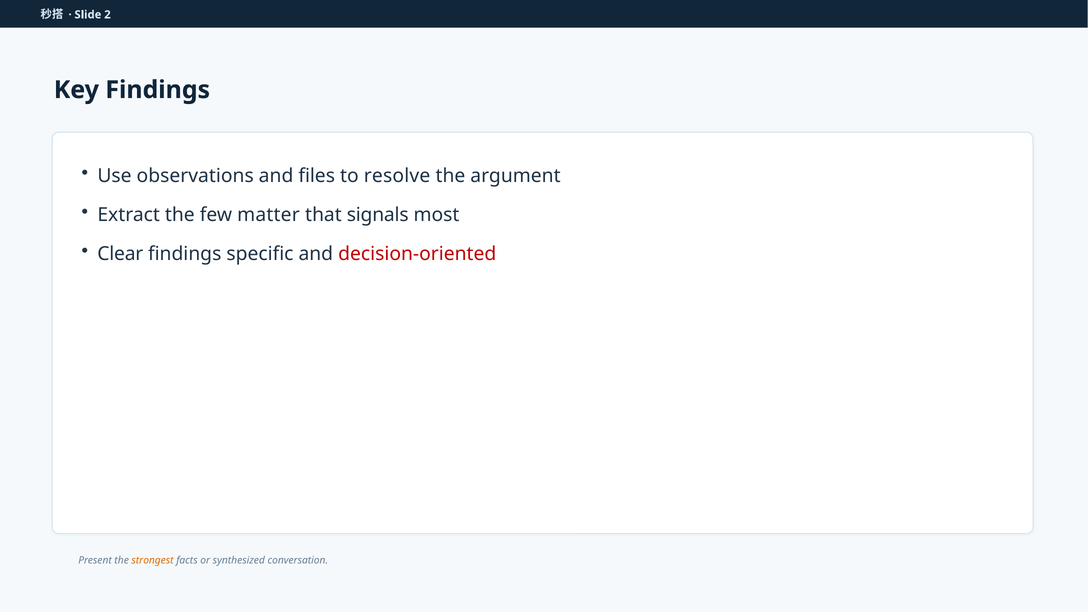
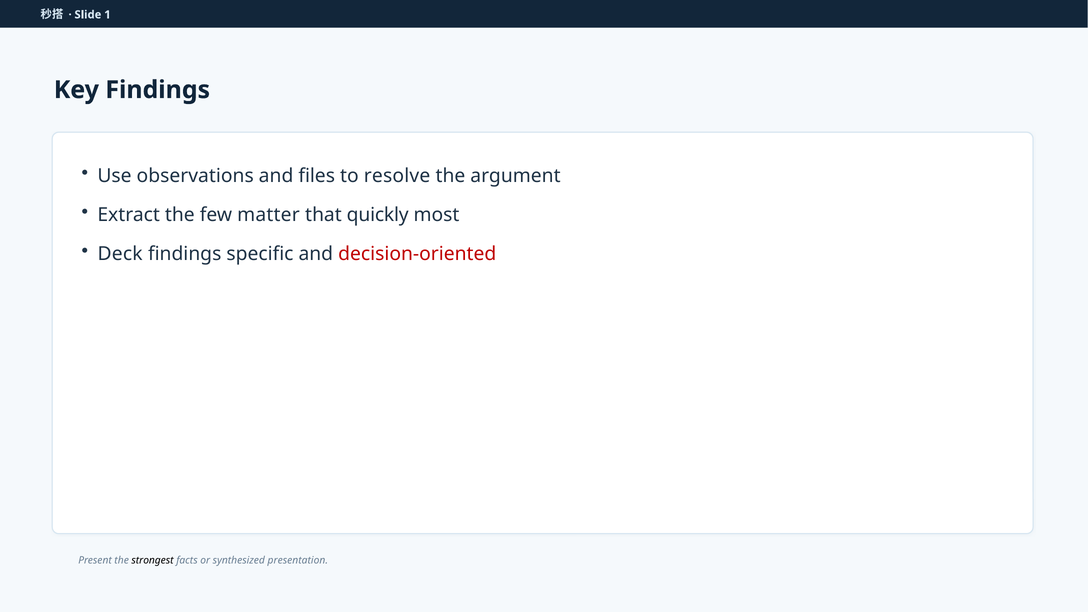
2: 2 -> 1
signals: signals -> quickly
Clear: Clear -> Deck
strongest colour: orange -> black
conversation: conversation -> presentation
